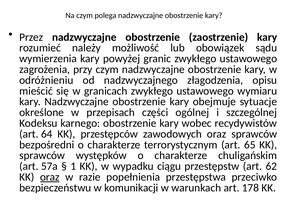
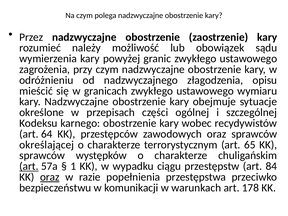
bezpośredni: bezpośredni -> określającej
art at (29, 166) underline: none -> present
62: 62 -> 84
